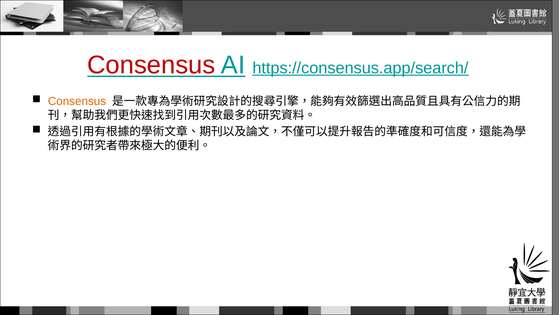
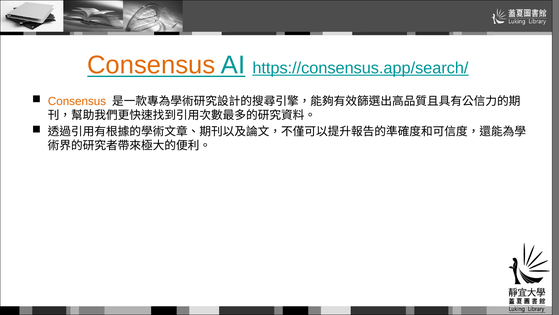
Consensus at (151, 65) colour: red -> orange
